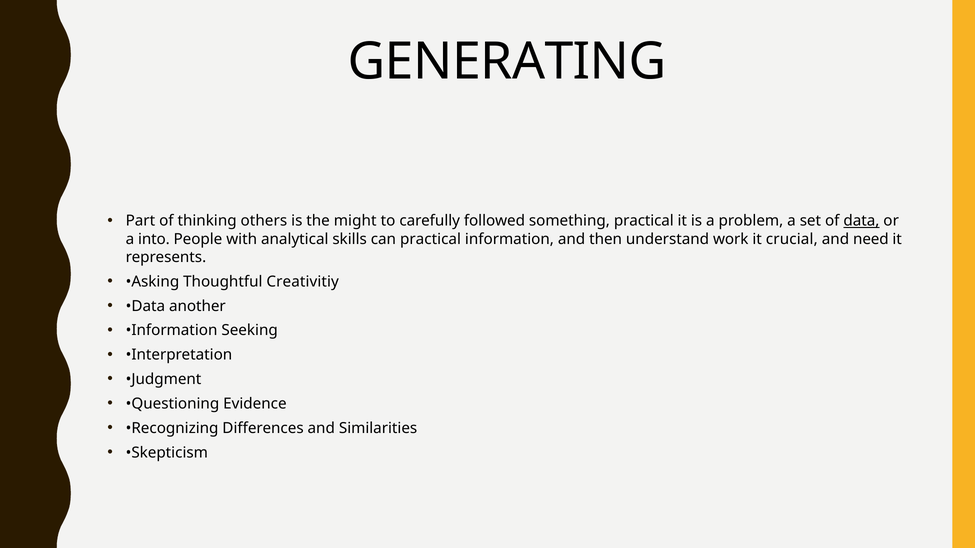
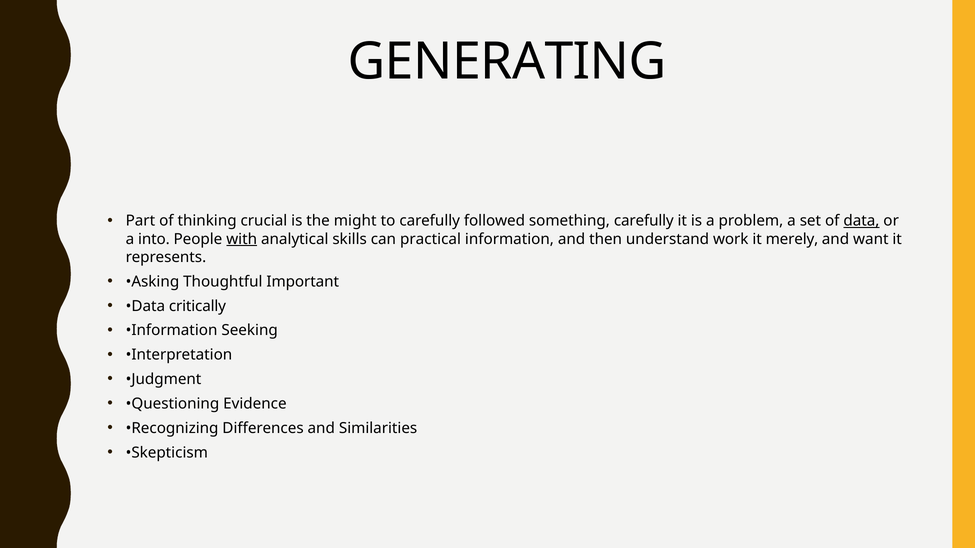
others: others -> crucial
something practical: practical -> carefully
with underline: none -> present
crucial: crucial -> merely
need: need -> want
Creativitiy: Creativitiy -> Important
another: another -> critically
